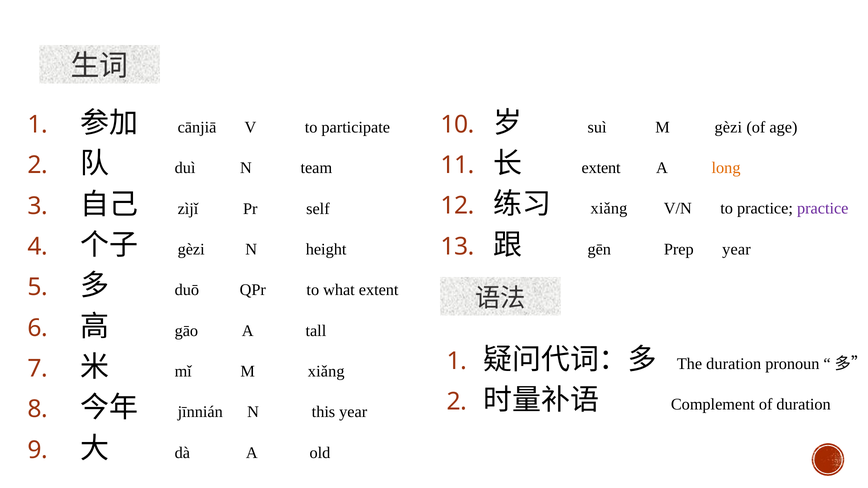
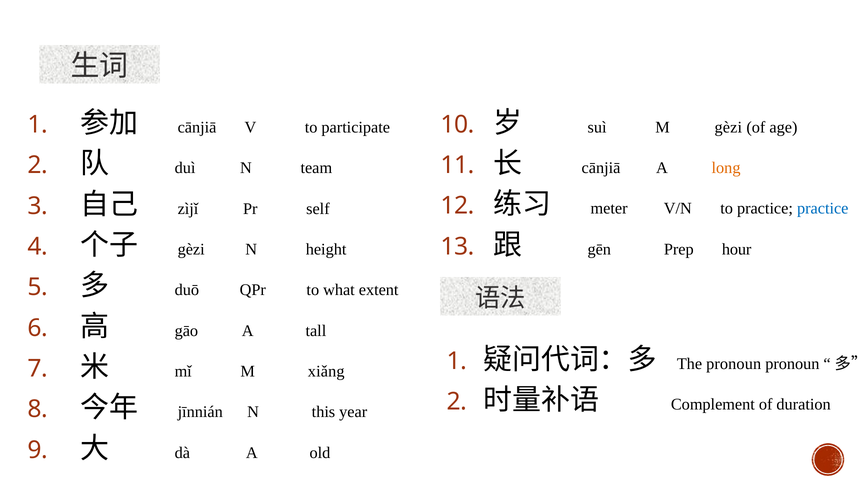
extent at (601, 168): extent -> cānjiā
xiǎng at (609, 209): xiǎng -> meter
practice at (823, 209) colour: purple -> blue
Prep year: year -> hour
The duration: duration -> pronoun
